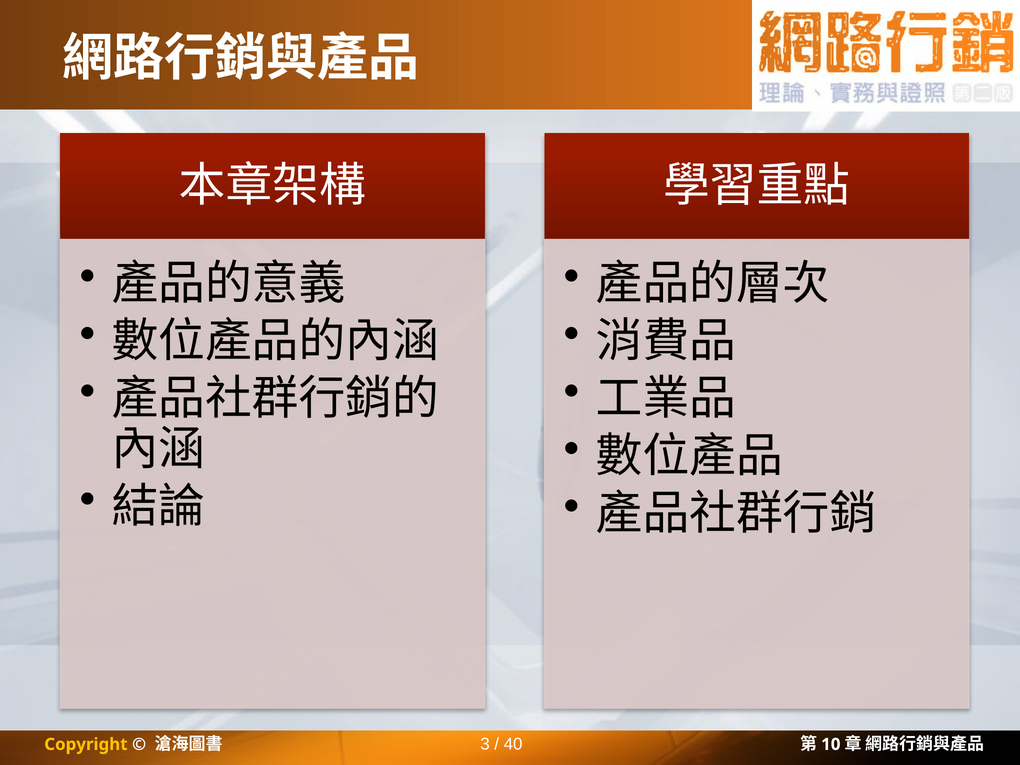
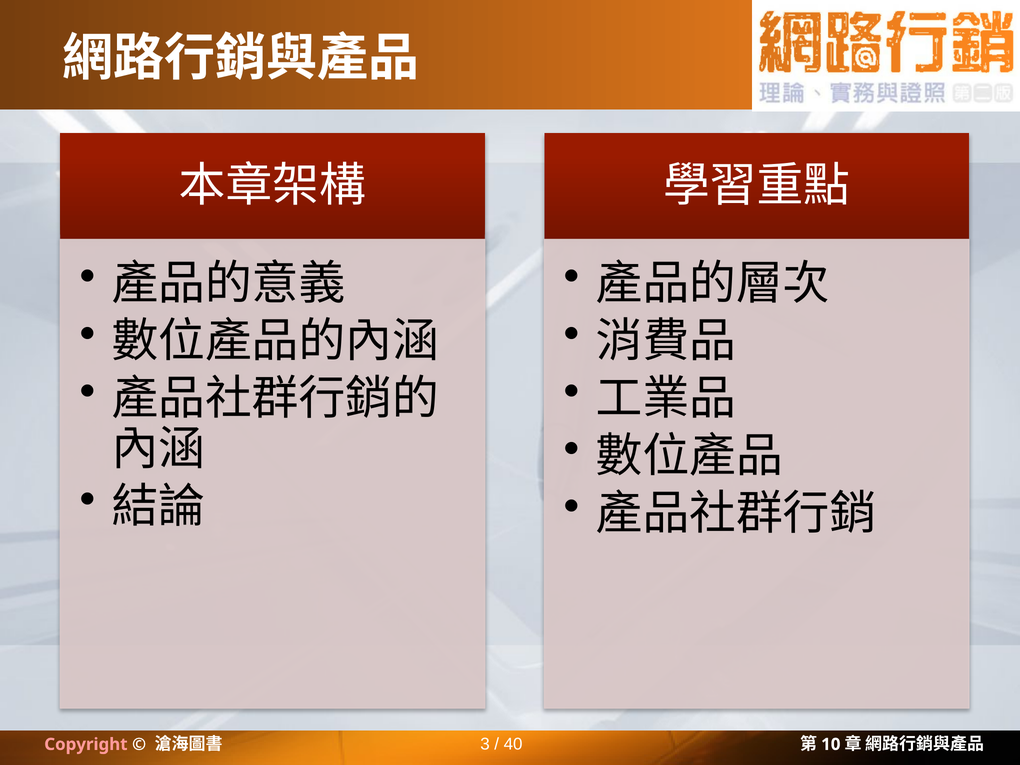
Copyright colour: yellow -> pink
